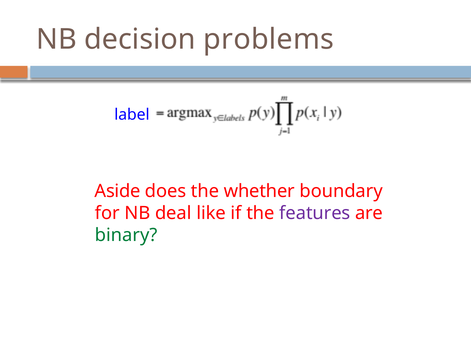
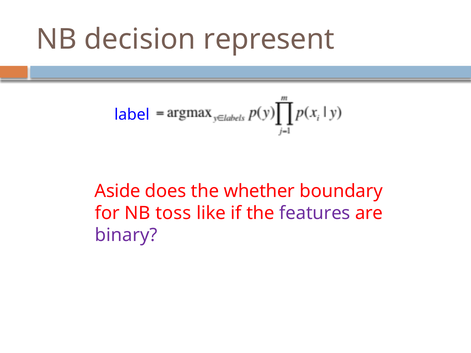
problems: problems -> represent
deal: deal -> toss
binary colour: green -> purple
